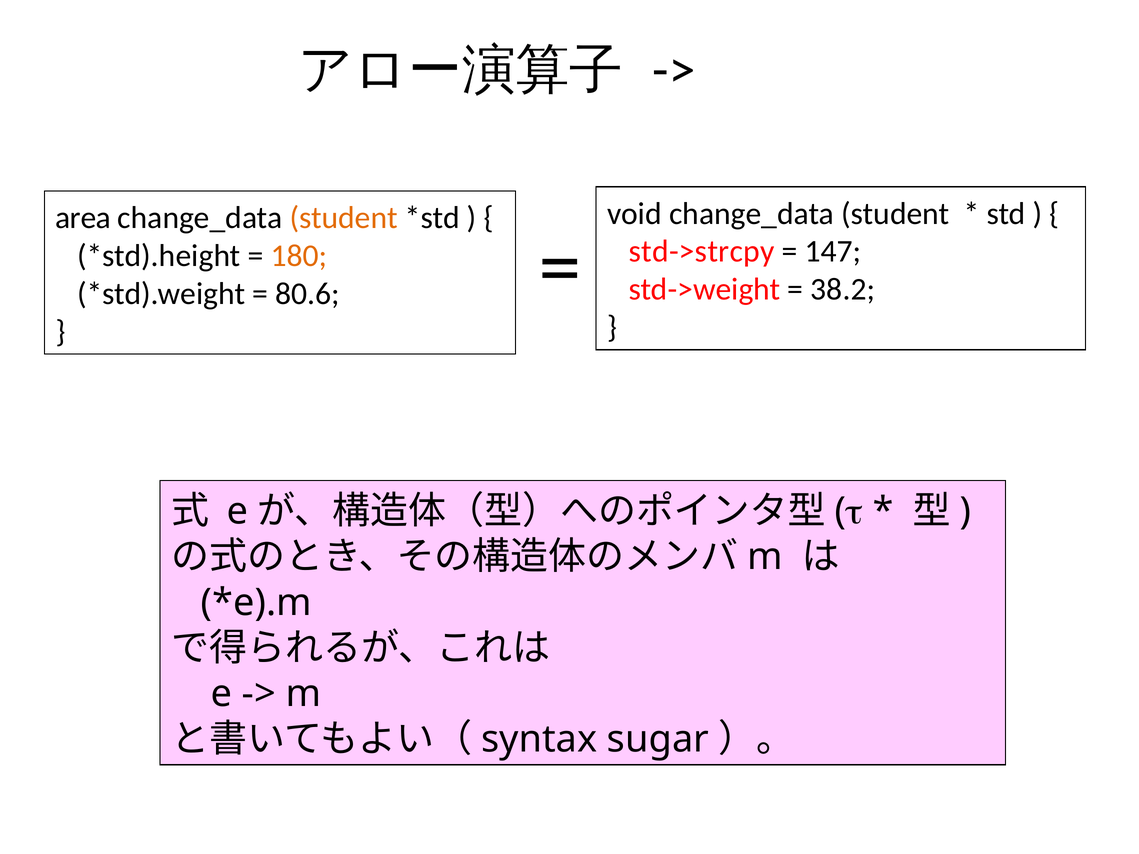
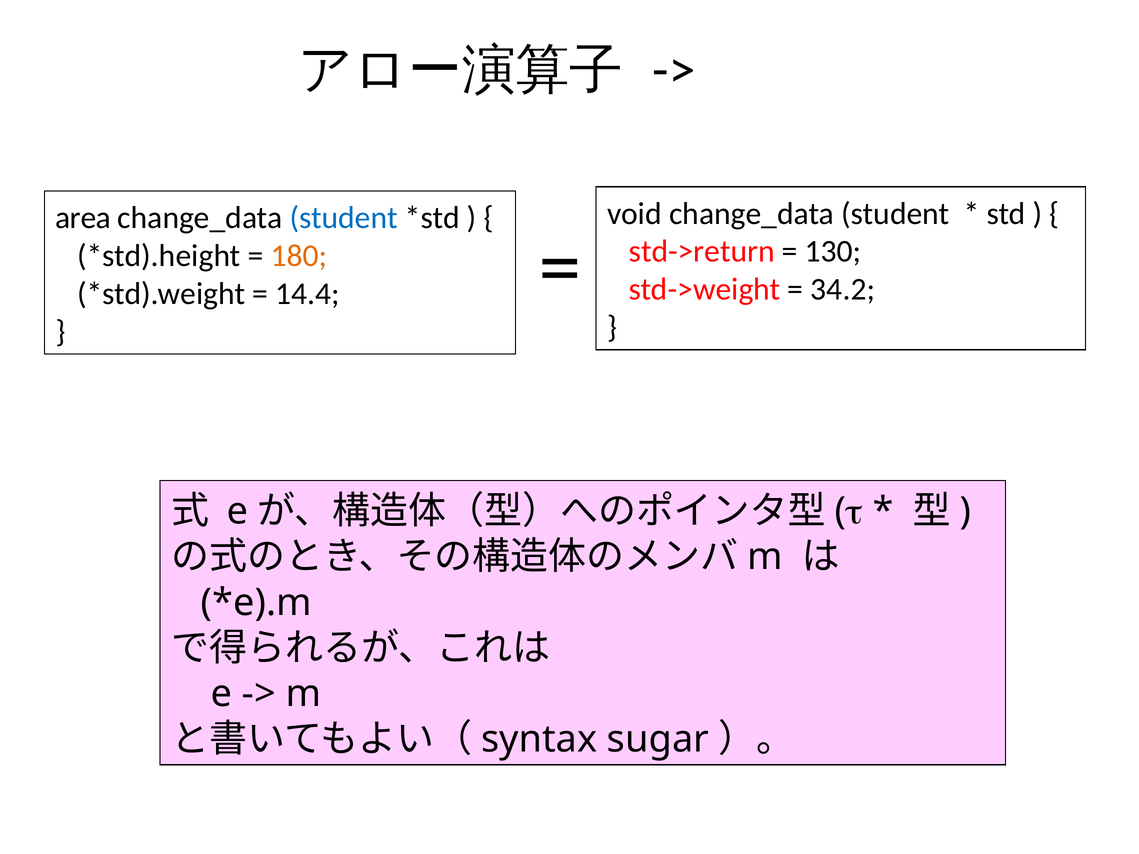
student at (344, 218) colour: orange -> blue
std->strcpy: std->strcpy -> std->return
147: 147 -> 130
38.2: 38.2 -> 34.2
80.6: 80.6 -> 14.4
